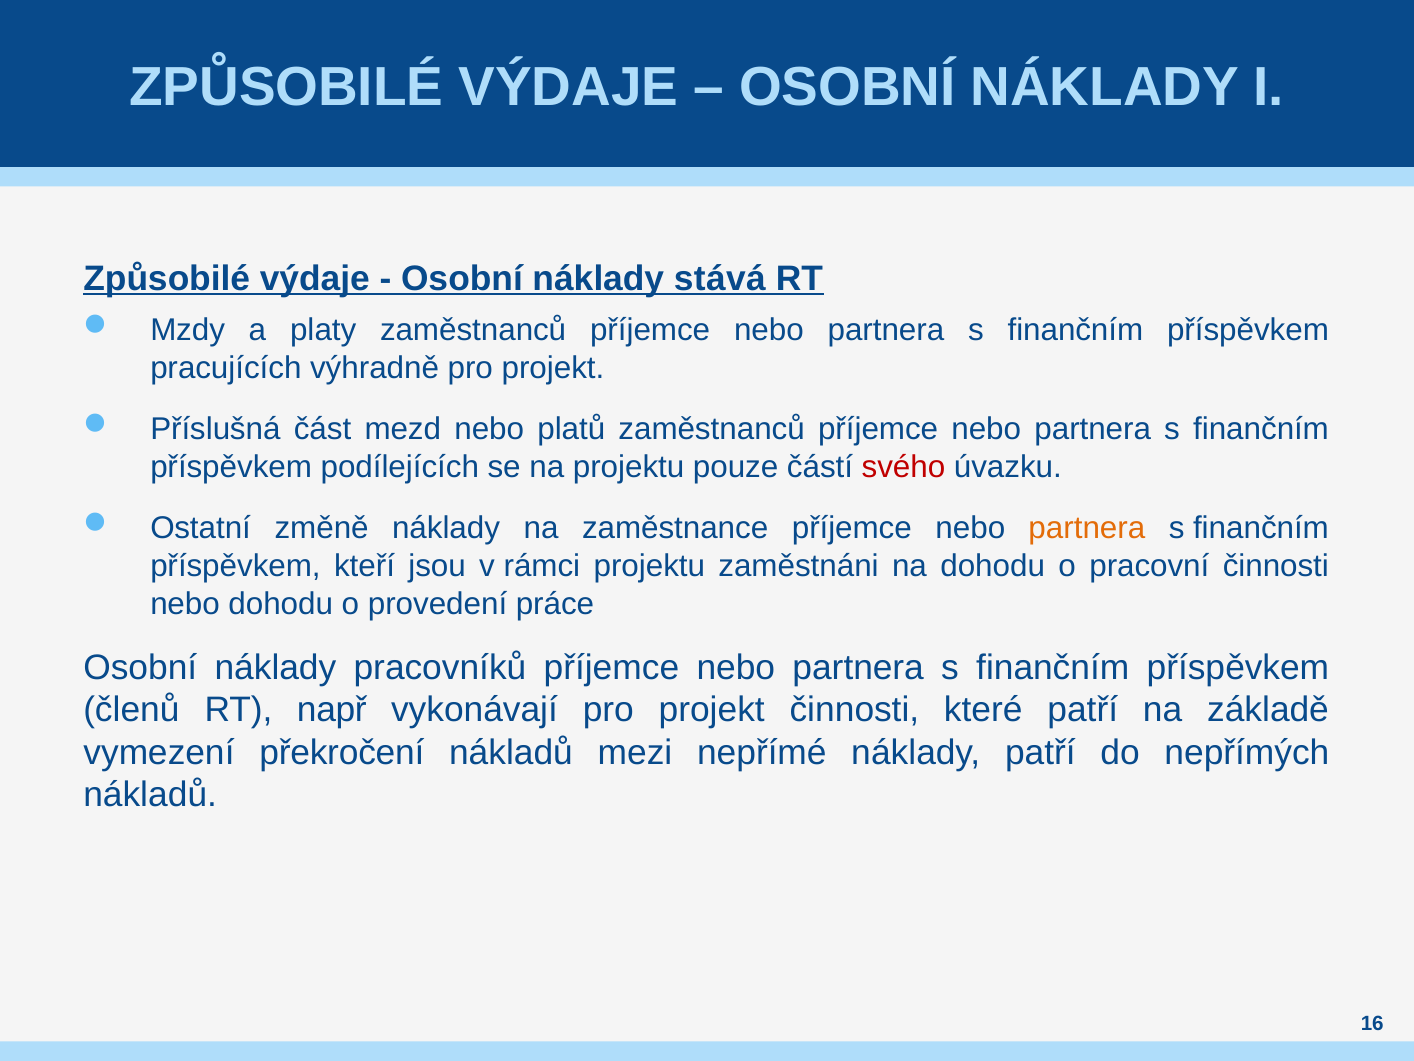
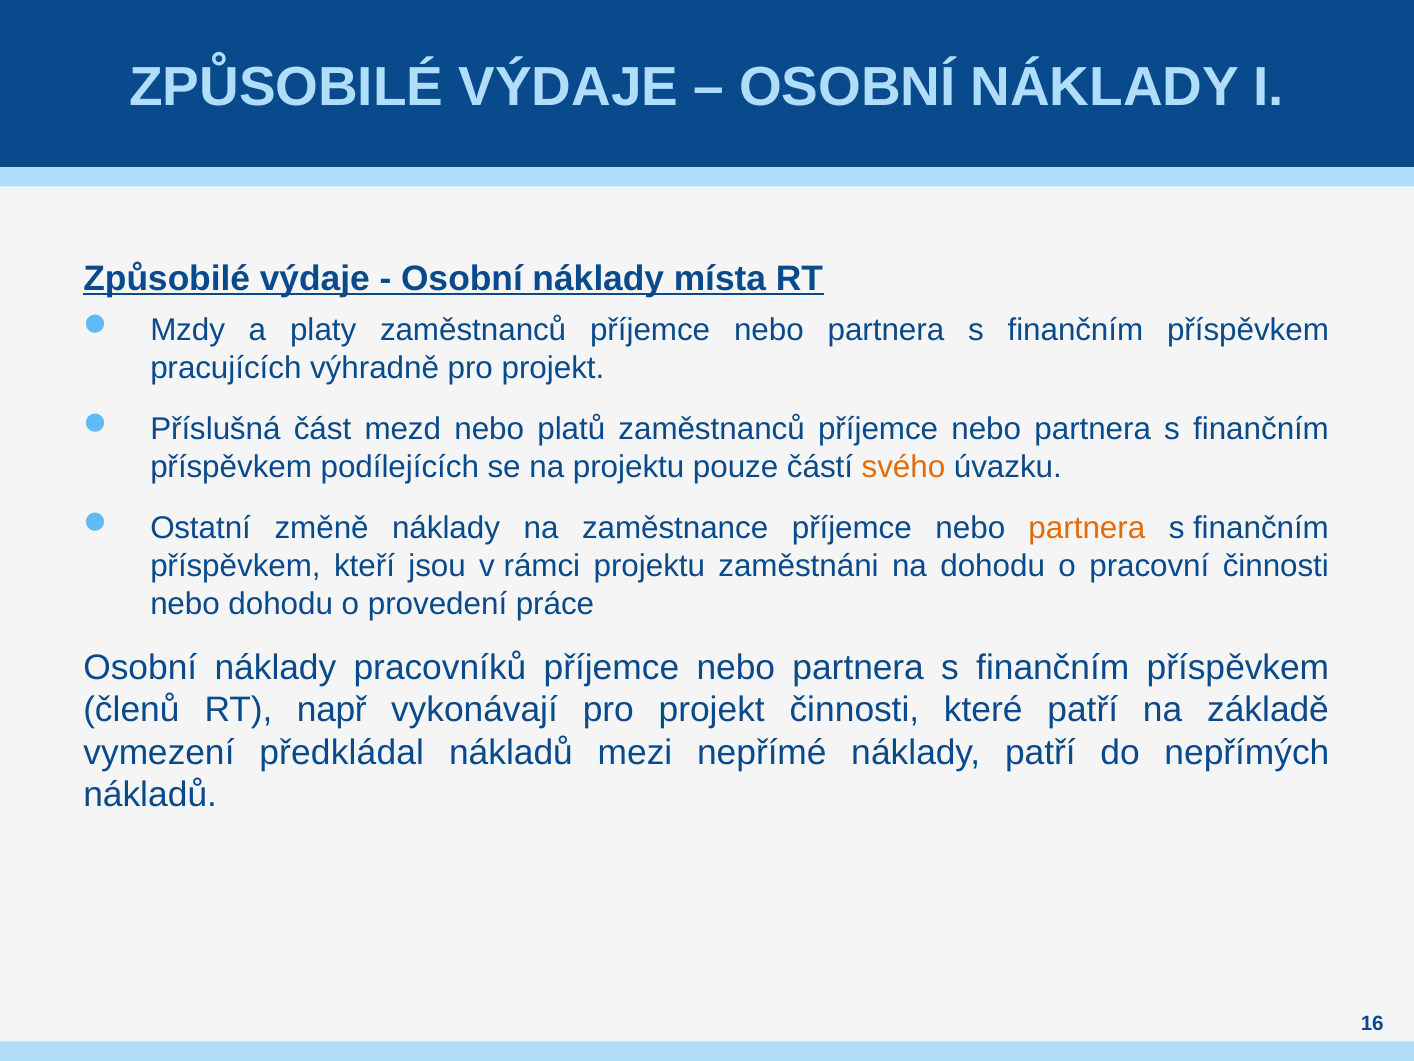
stává: stává -> místa
svého colour: red -> orange
překročení: překročení -> předkládal
